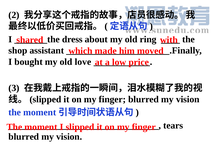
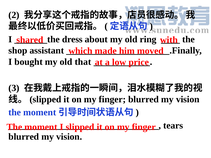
love: love -> that
